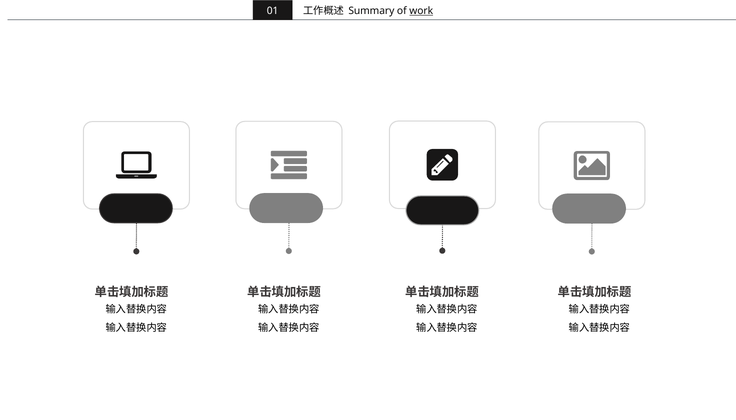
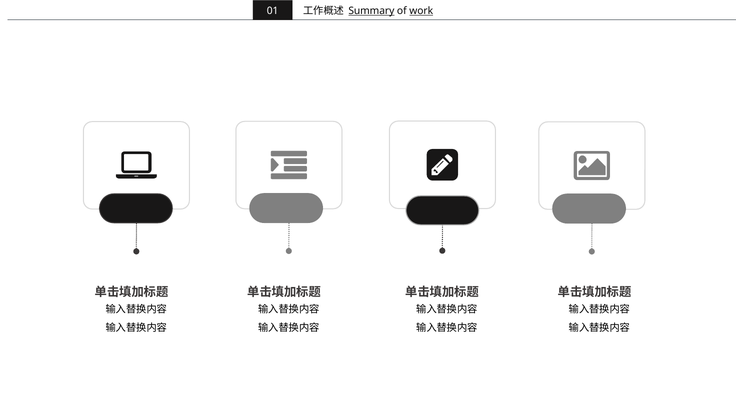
Summary underline: none -> present
